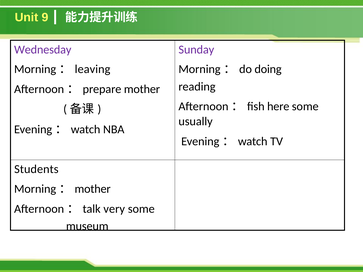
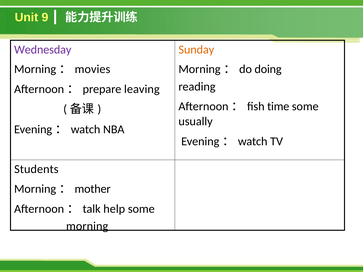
Sunday colour: purple -> orange
leaving: leaving -> movies
mother at (142, 89): mother -> leaving
here: here -> time
very: very -> help
museum: museum -> morning
